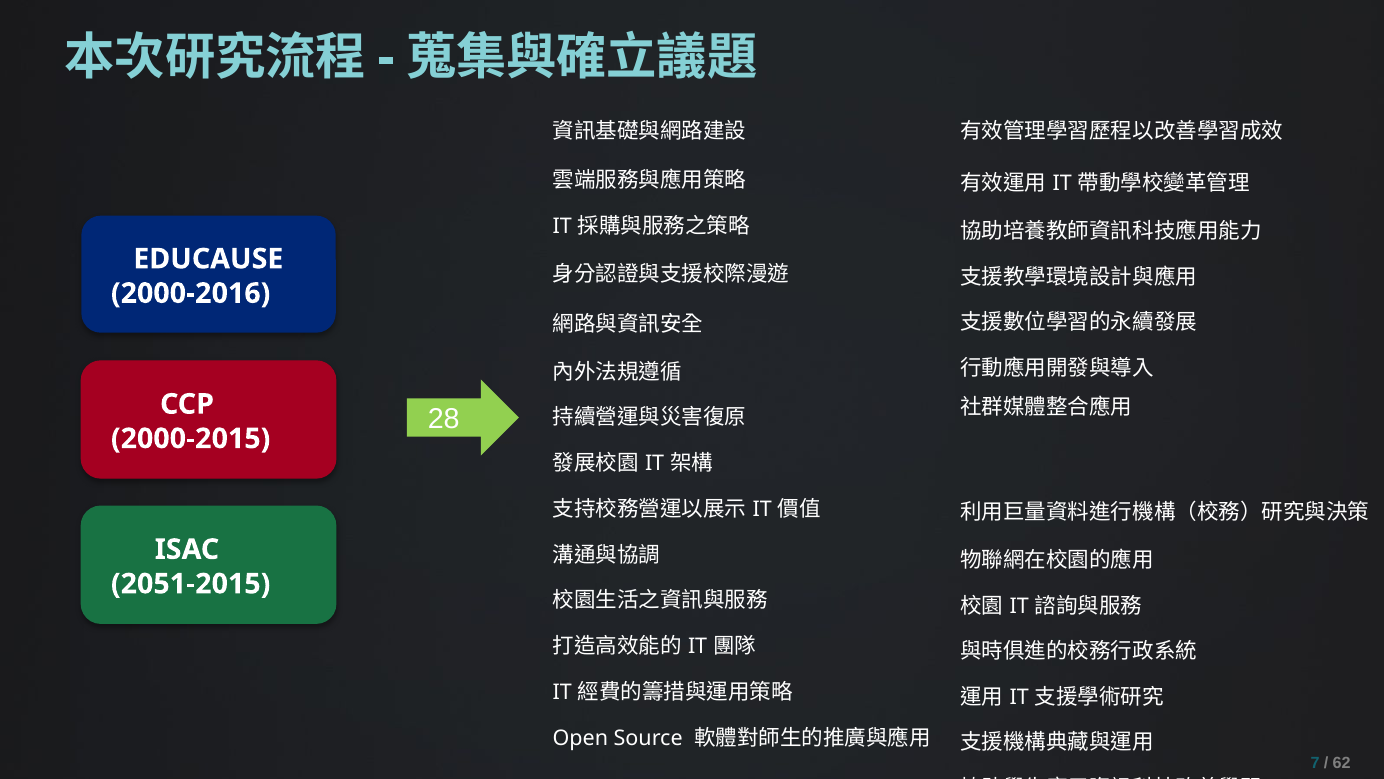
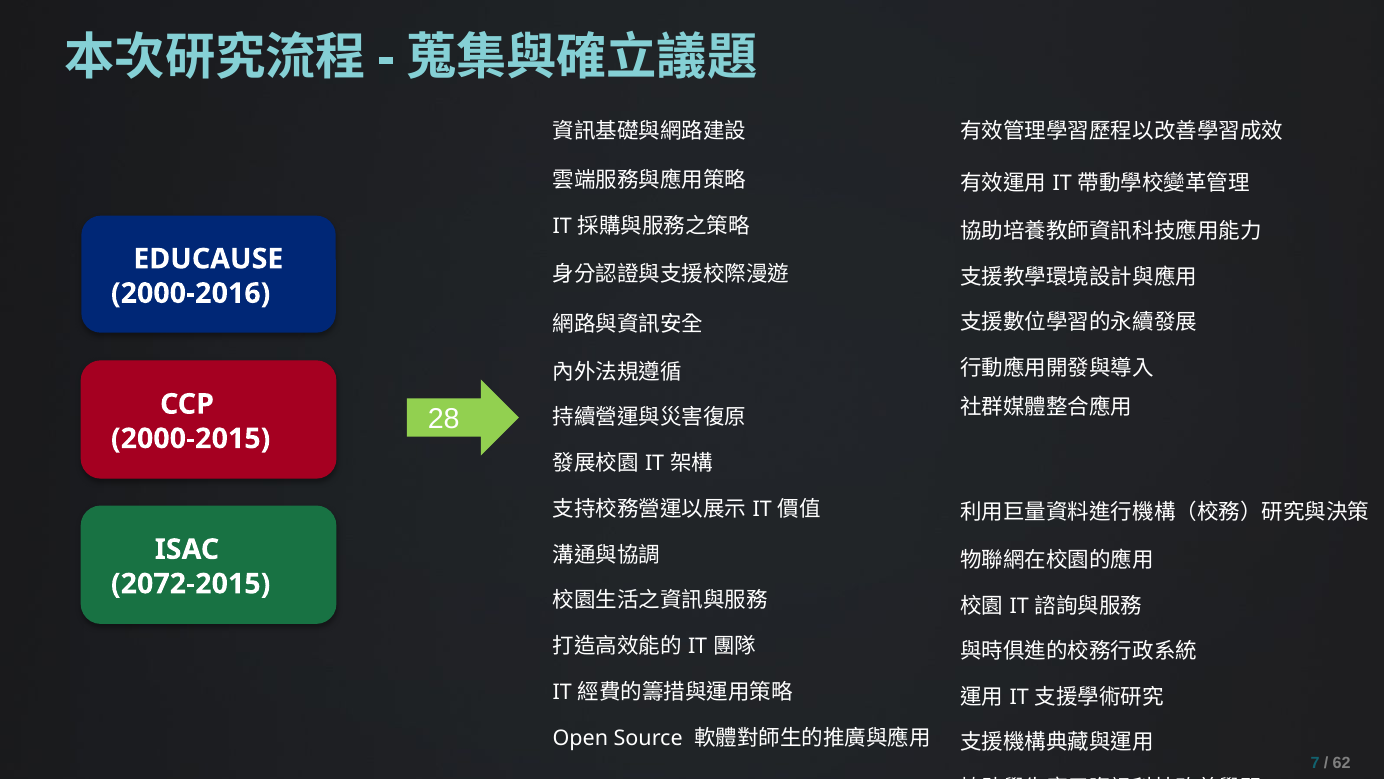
2051-2015: 2051-2015 -> 2072-2015
